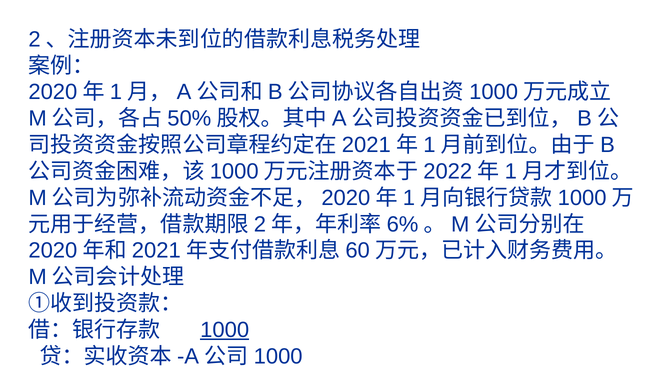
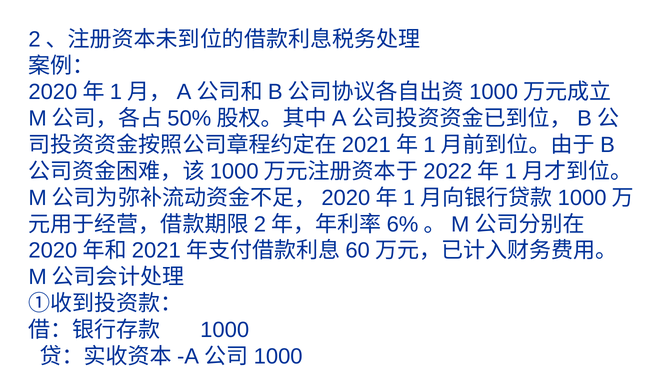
1000 underline: present -> none
